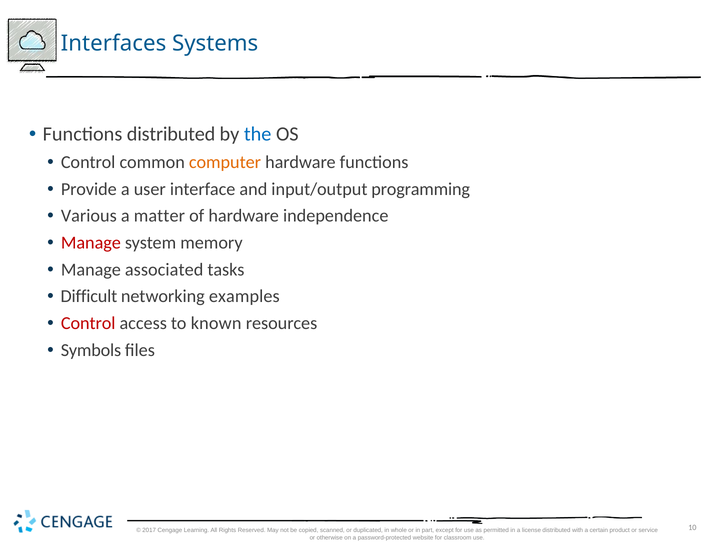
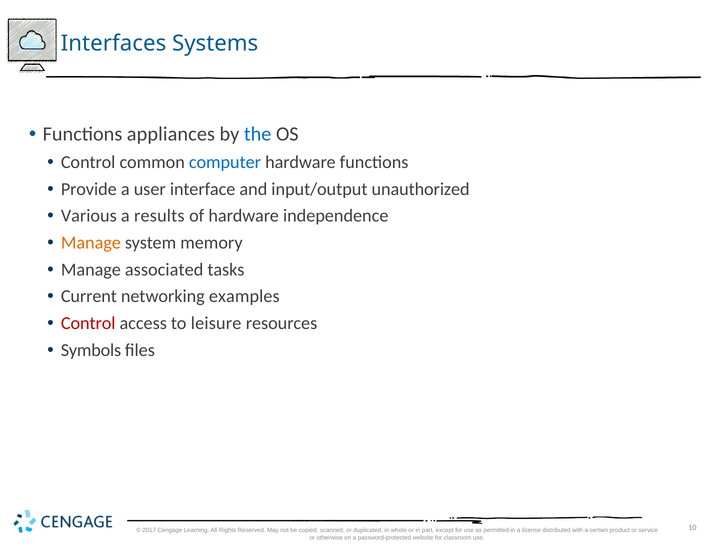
Functions distributed: distributed -> appliances
computer colour: orange -> blue
programming: programming -> unauthorized
matter: matter -> results
Manage at (91, 243) colour: red -> orange
Difficult: Difficult -> Current
known: known -> leisure
